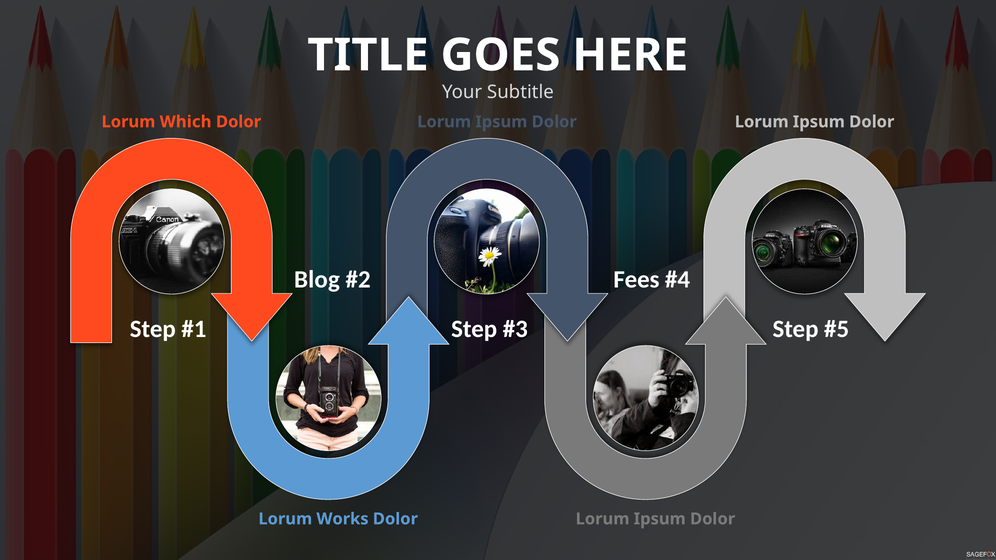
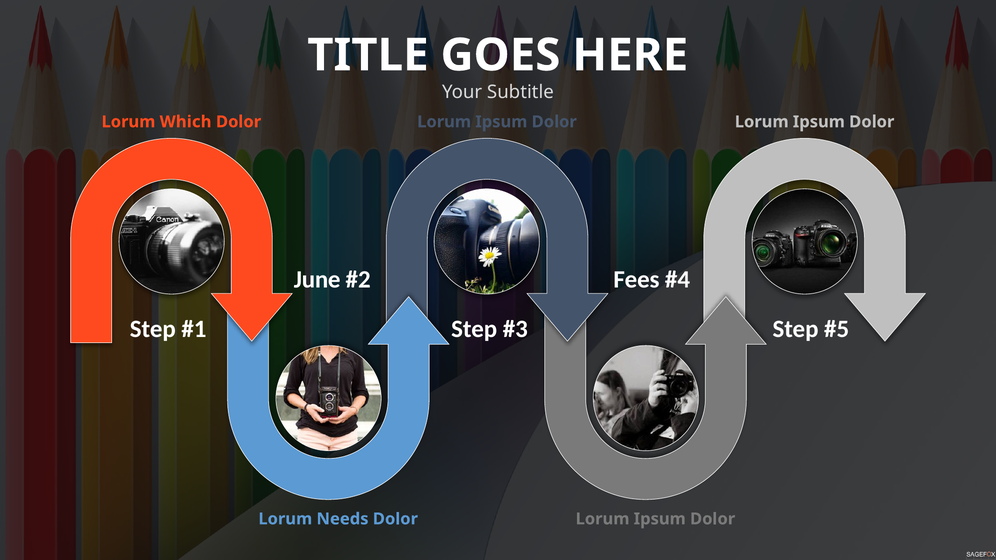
Blog: Blog -> June
Works: Works -> Needs
